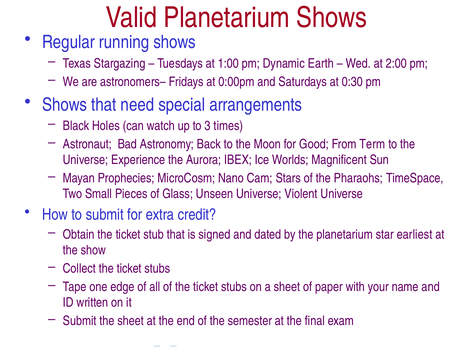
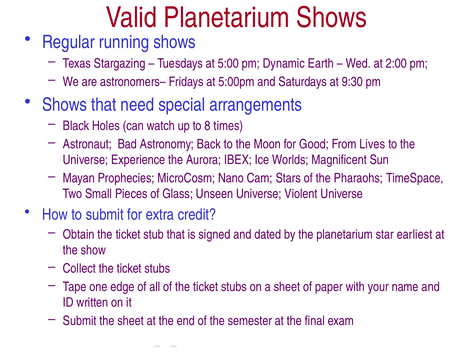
1:00: 1:00 -> 5:00
0:00pm: 0:00pm -> 5:00pm
0:30: 0:30 -> 9:30
3: 3 -> 8
Term: Term -> Lives
